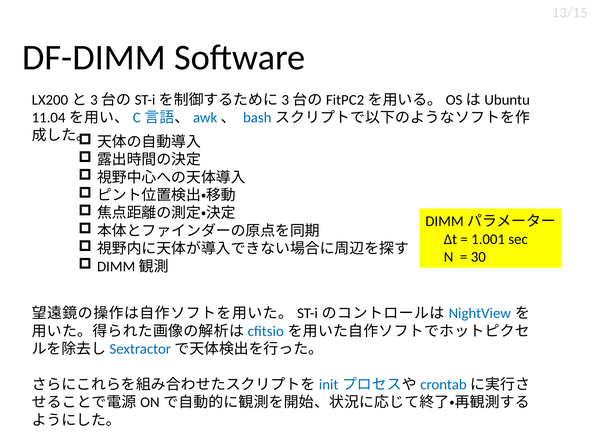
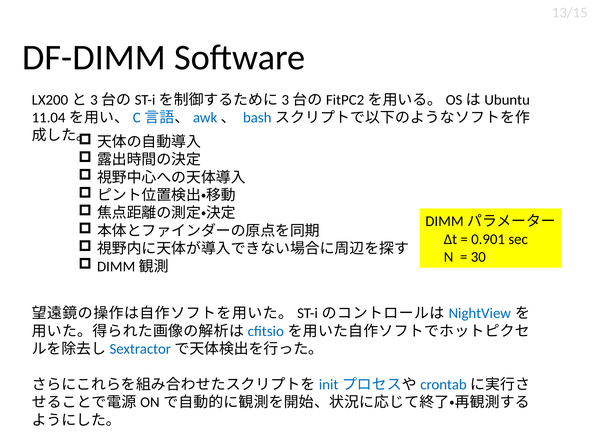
1.001: 1.001 -> 0.901
